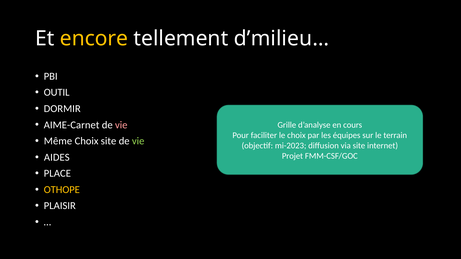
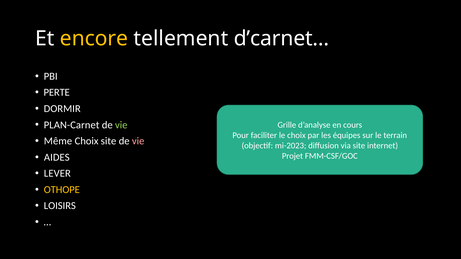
d’milieu…: d’milieu… -> d’carnet…
OUTIL: OUTIL -> PERTE
AIME-Carnet: AIME-Carnet -> PLAN-Carnet
vie at (121, 125) colour: pink -> light green
vie at (138, 141) colour: light green -> pink
PLACE: PLACE -> LEVER
PLAISIR: PLAISIR -> LOISIRS
